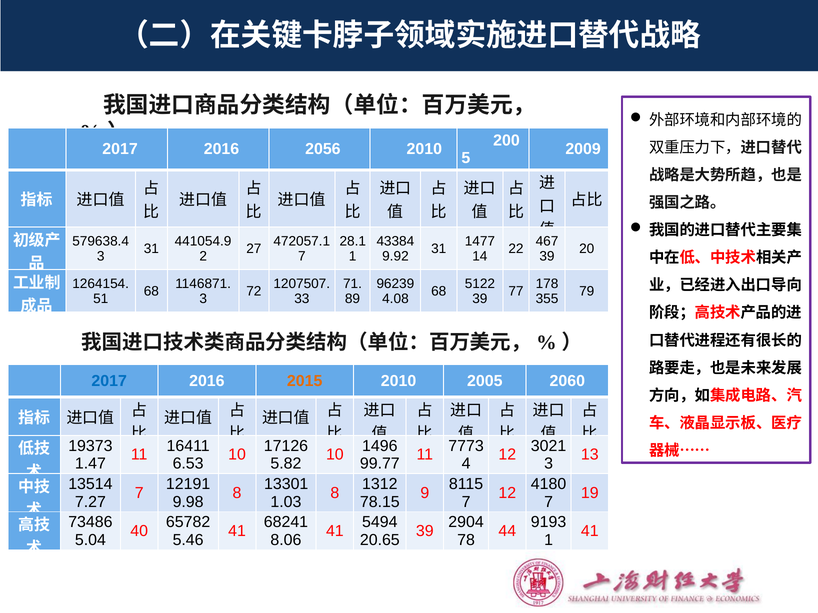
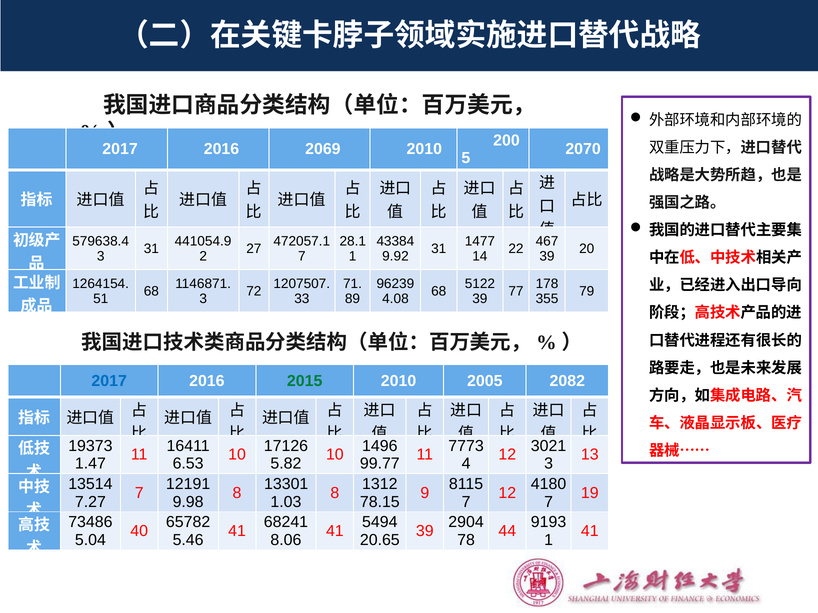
2056: 2056 -> 2069
2009: 2009 -> 2070
2015 colour: orange -> green
2060: 2060 -> 2082
